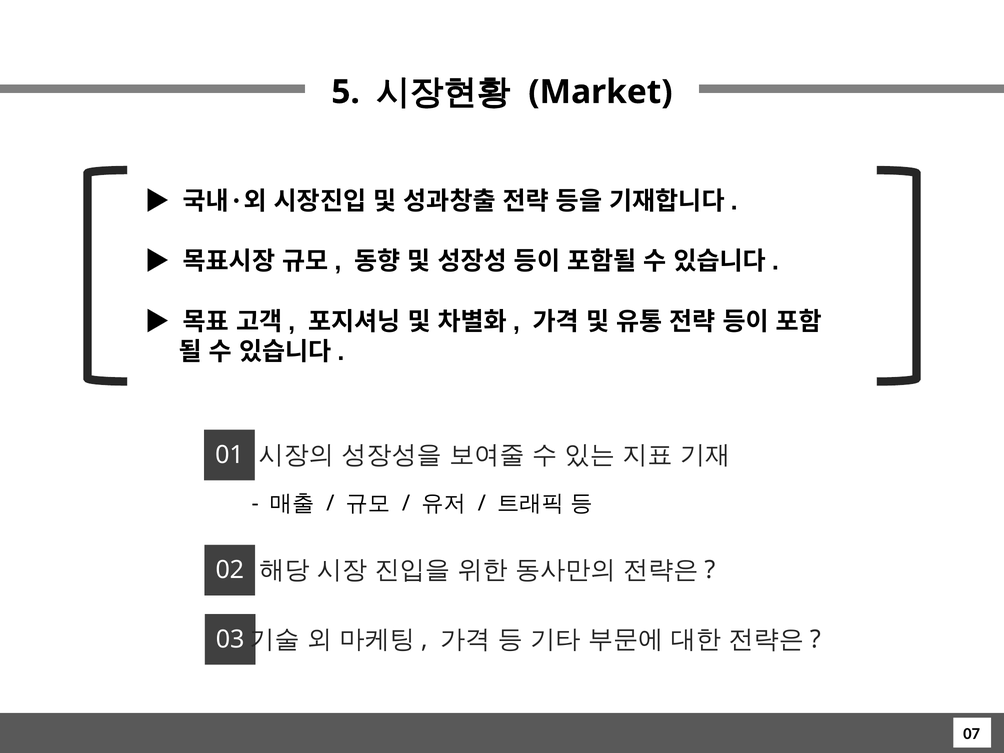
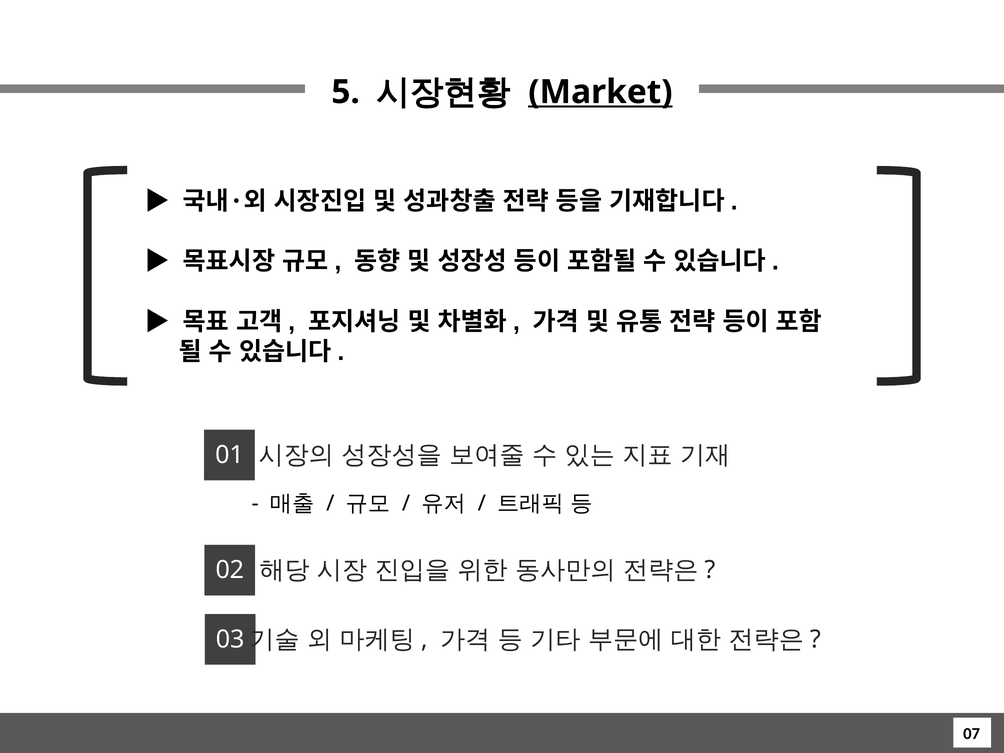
Market underline: none -> present
